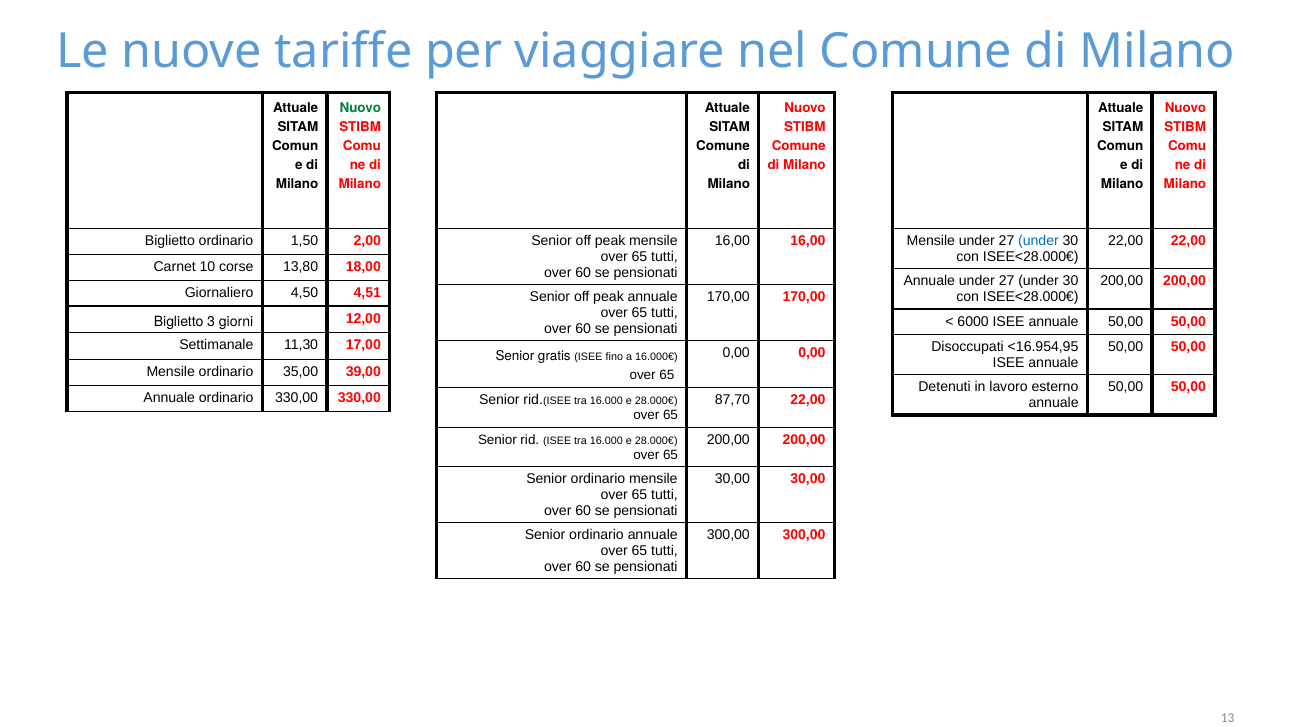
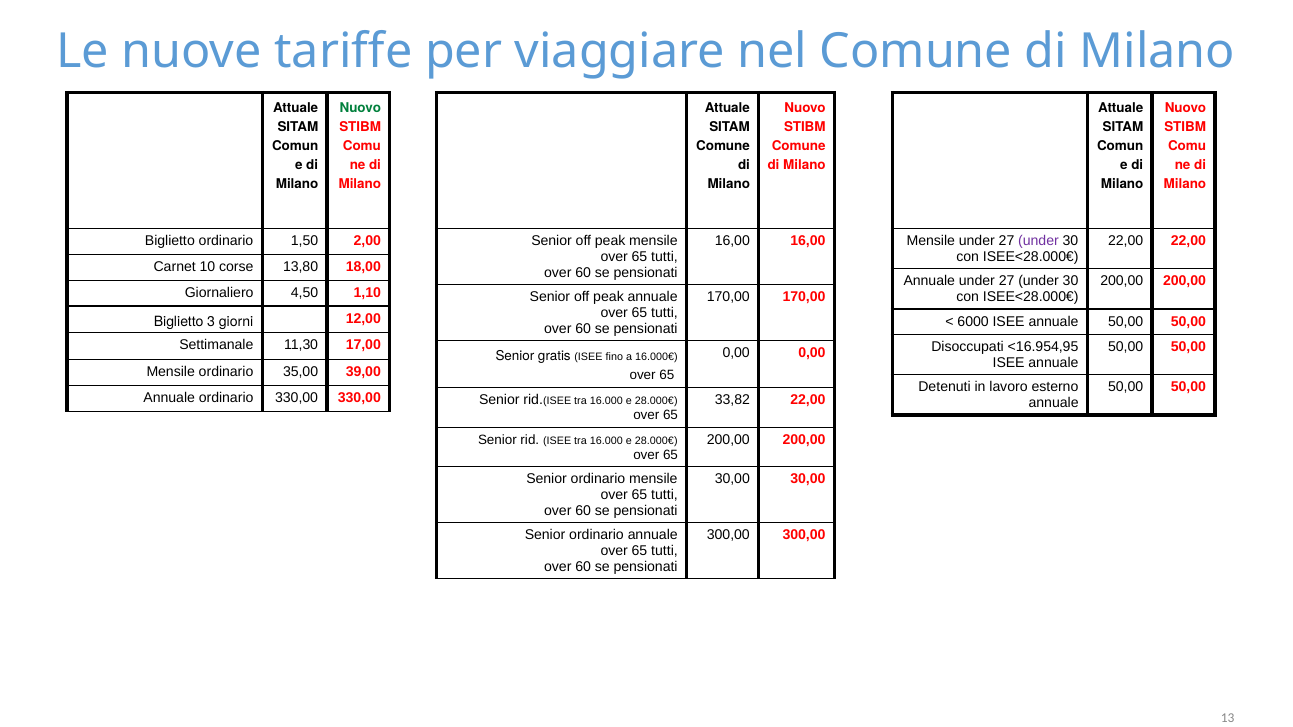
under at (1039, 241) colour: blue -> purple
4,51: 4,51 -> 1,10
87,70: 87,70 -> 33,82
